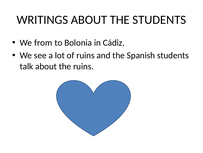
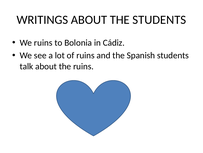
We from: from -> ruins
